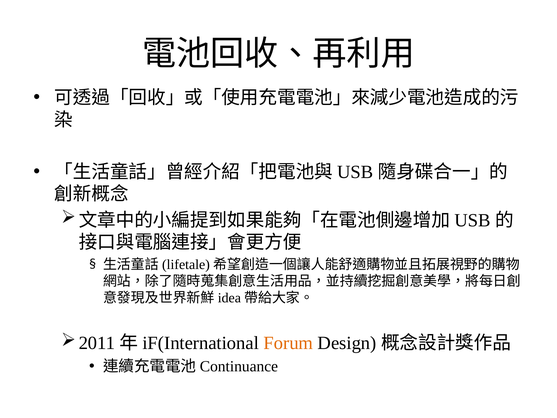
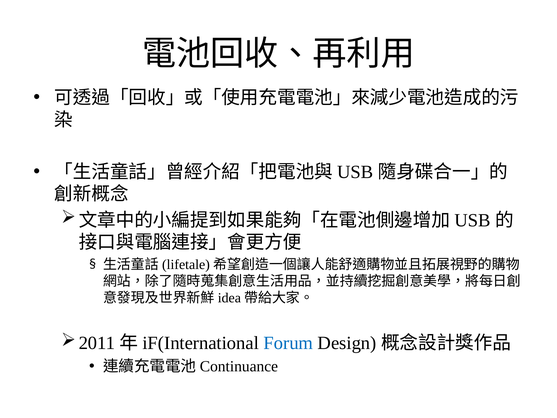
Forum colour: orange -> blue
